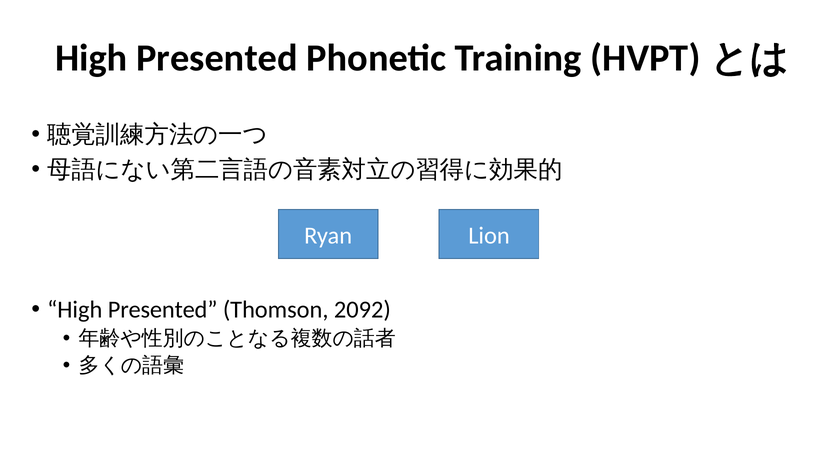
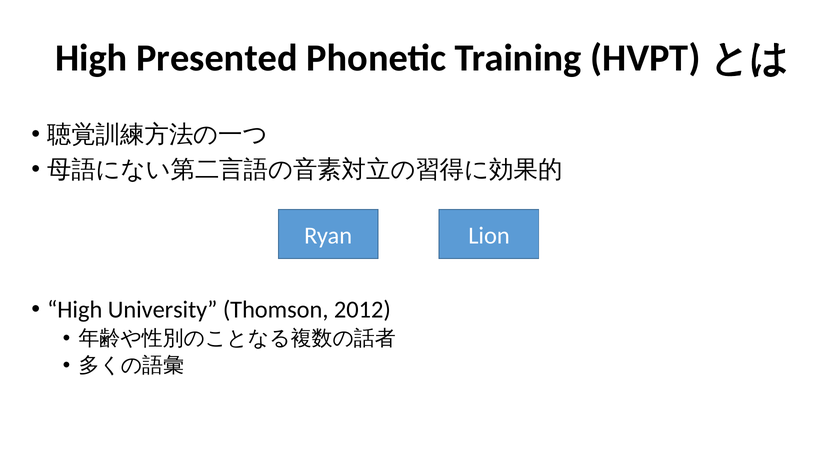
Presented at (163, 310): Presented -> University
2092: 2092 -> 2012
